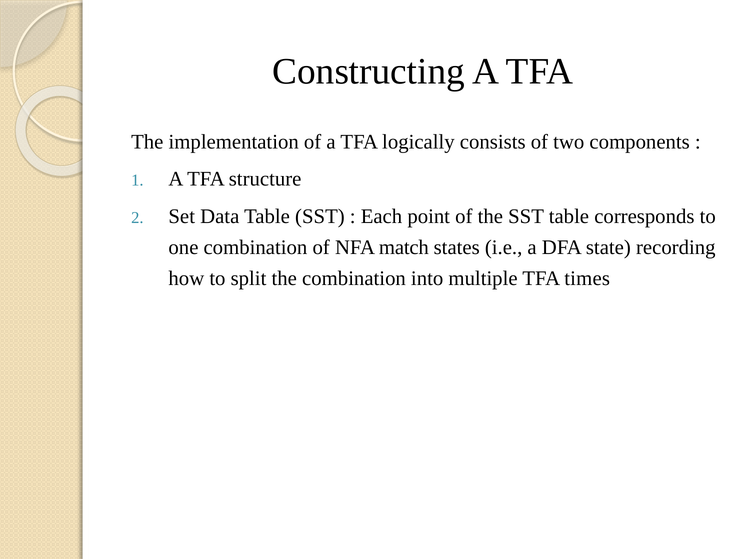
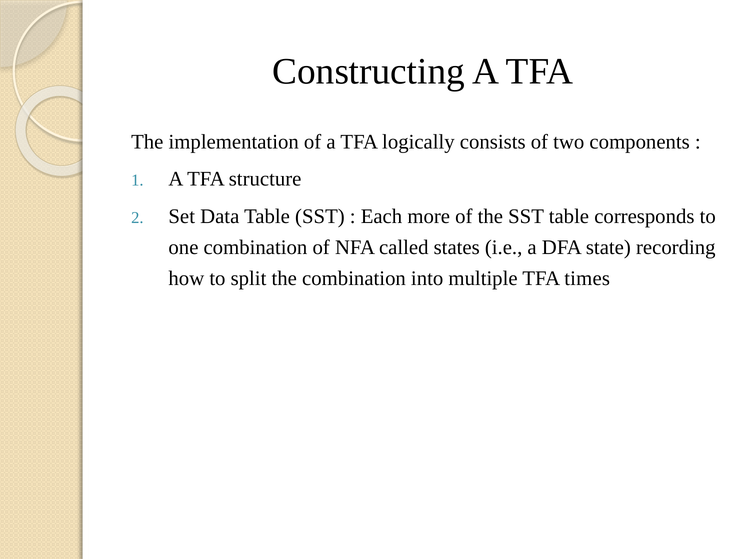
point: point -> more
match: match -> called
